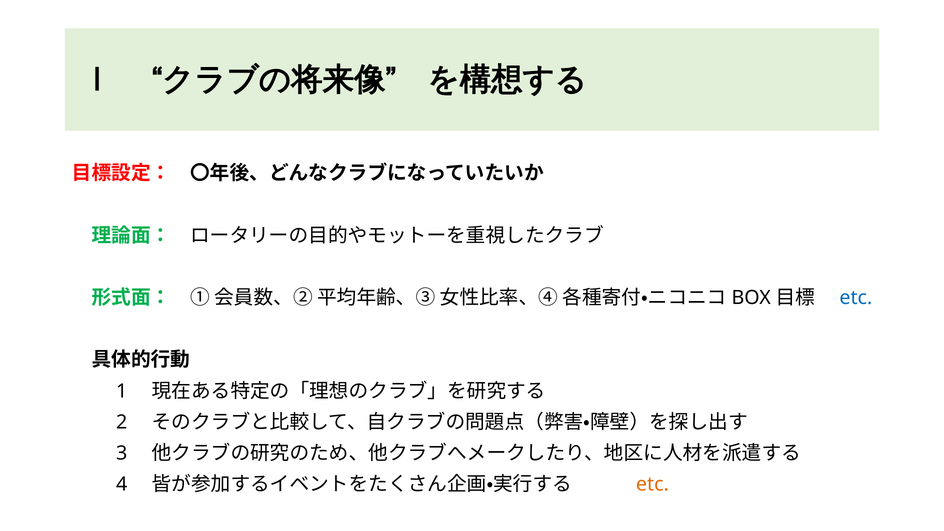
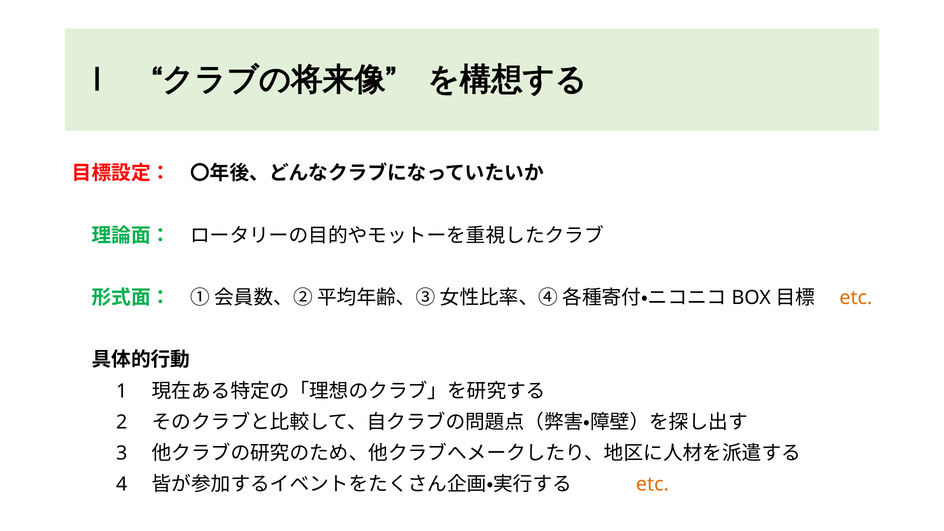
etc at (856, 298) colour: blue -> orange
